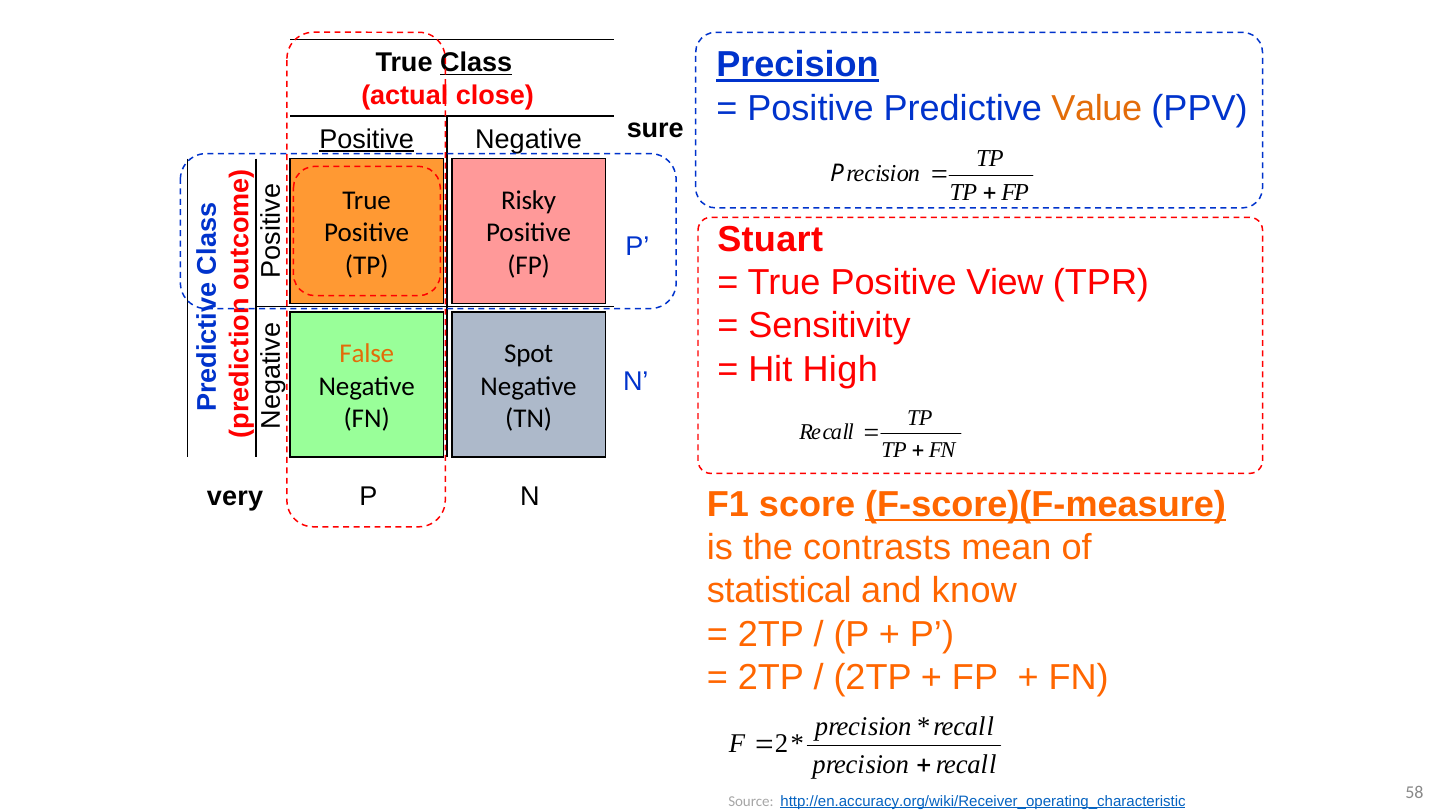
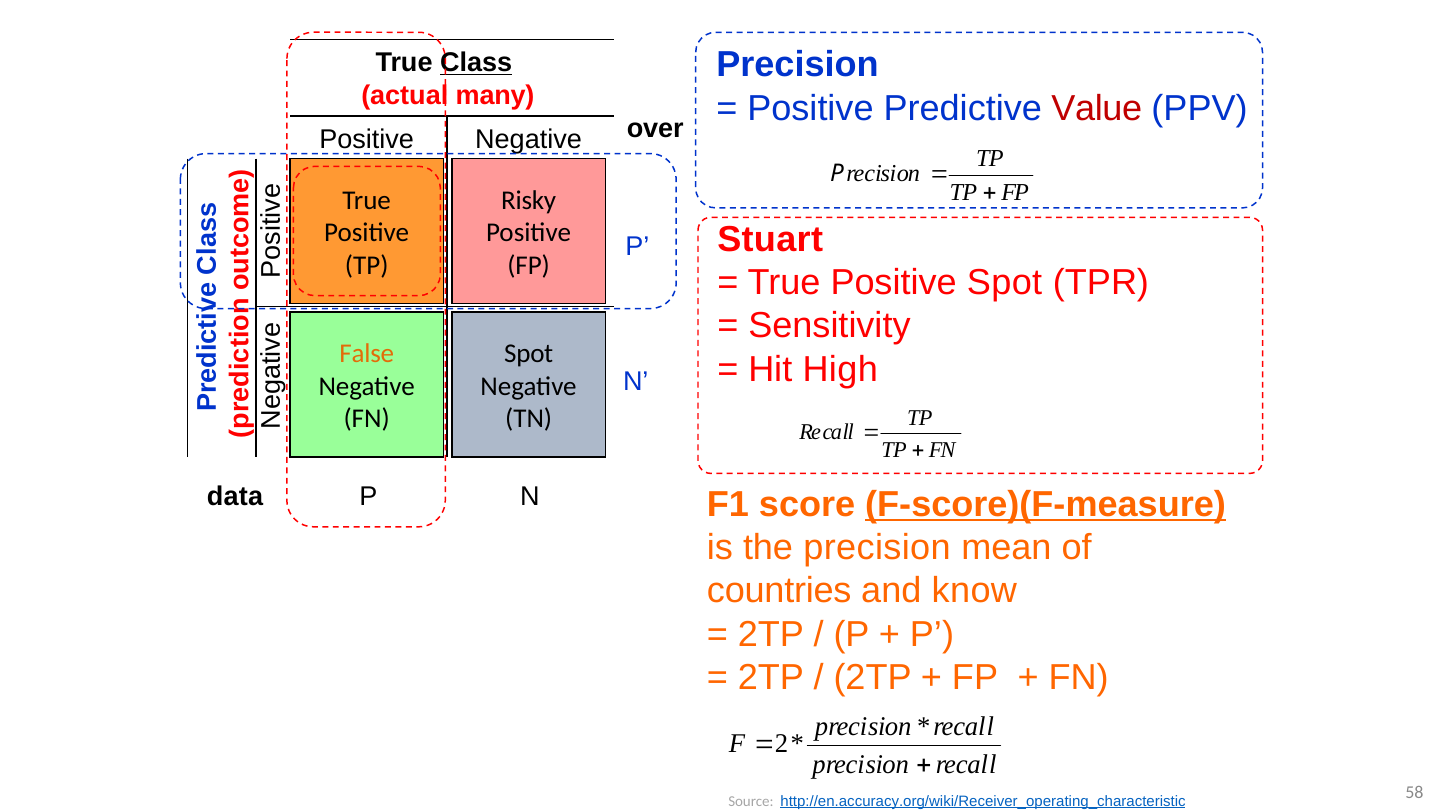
Precision at (797, 65) underline: present -> none
close: close -> many
Value colour: orange -> red
sure: sure -> over
Positive at (367, 139) underline: present -> none
Positive View: View -> Spot
very: very -> data
the contrasts: contrasts -> precision
statistical: statistical -> countries
